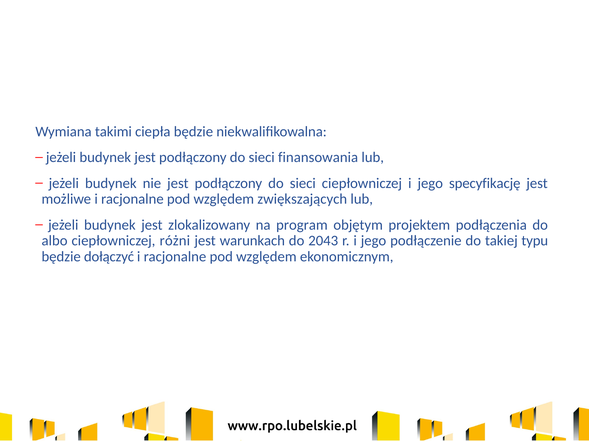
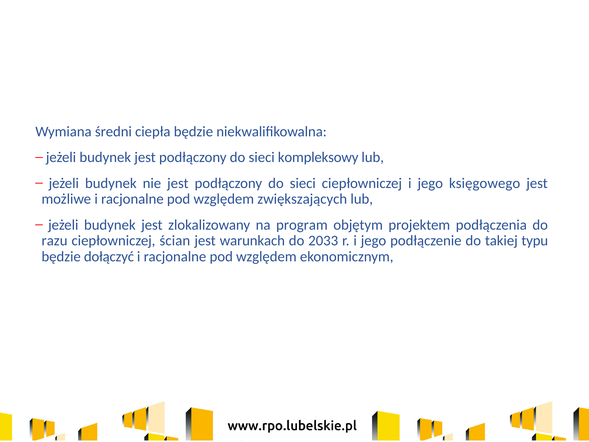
takimi: takimi -> średni
finansowania: finansowania -> kompleksowy
specyfikację: specyfikację -> księgowego
albo: albo -> razu
różni: różni -> ścian
2043: 2043 -> 2033
